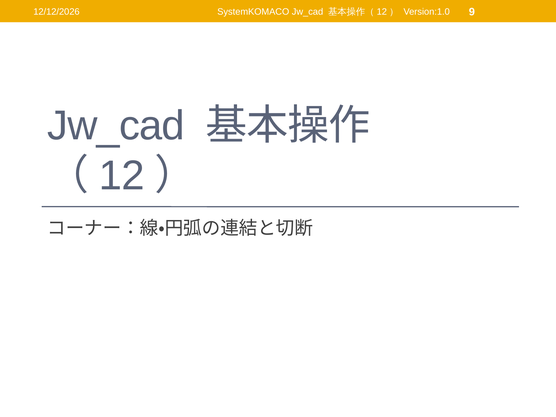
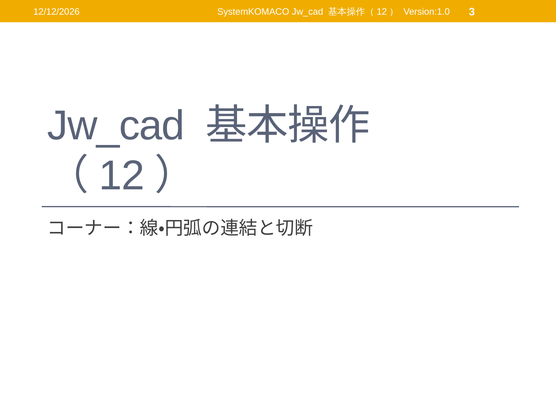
9: 9 -> 3
